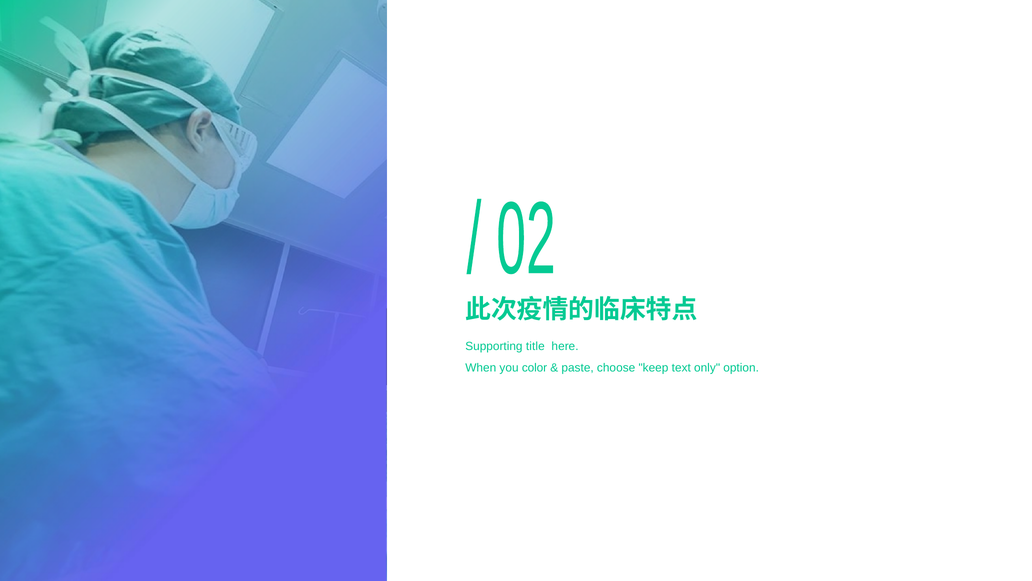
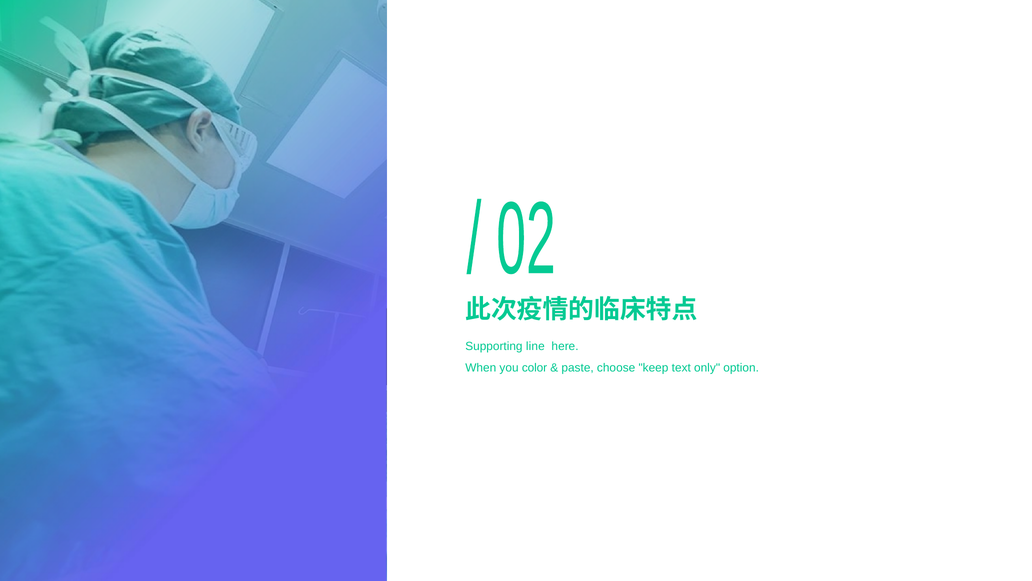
title: title -> line
